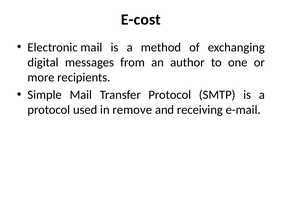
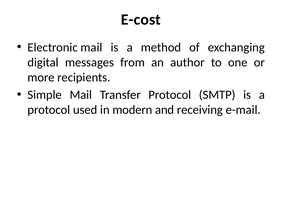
remove: remove -> modern
